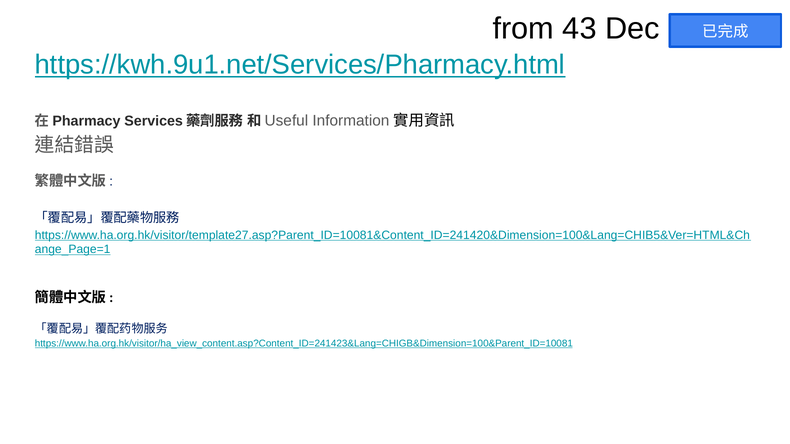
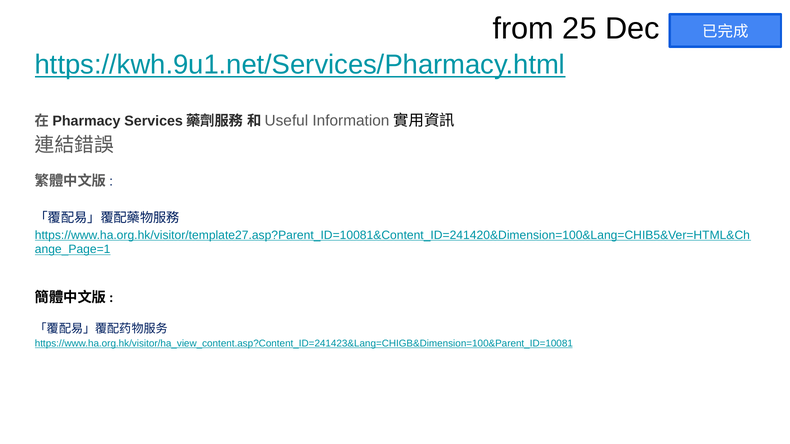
43: 43 -> 25
